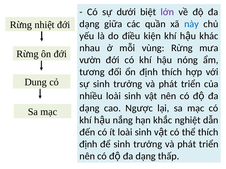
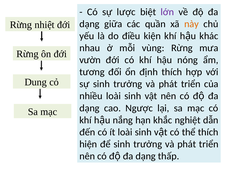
dưới: dưới -> lược
này colour: blue -> orange
định at (88, 145): định -> hiện
